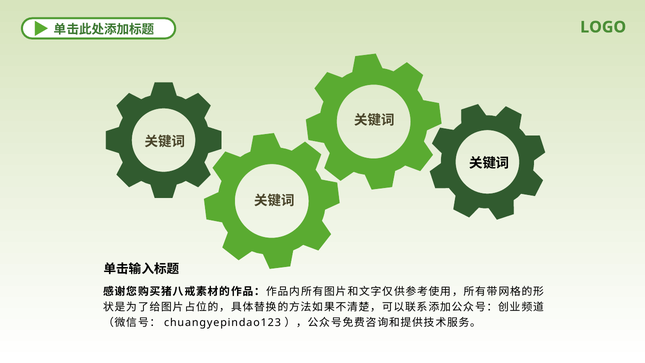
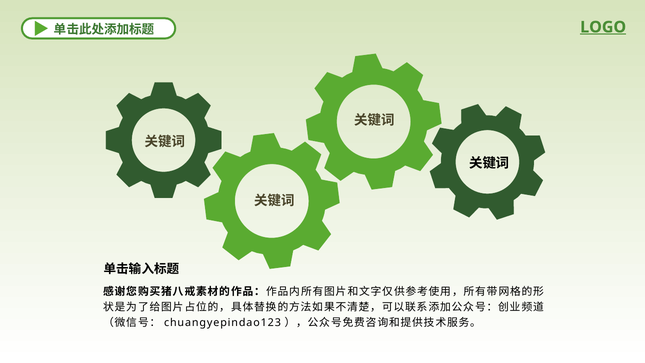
LOGO underline: none -> present
